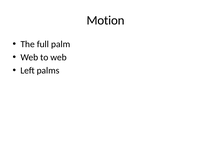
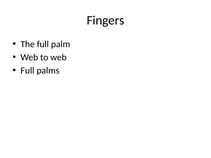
Motion: Motion -> Fingers
Left at (28, 71): Left -> Full
